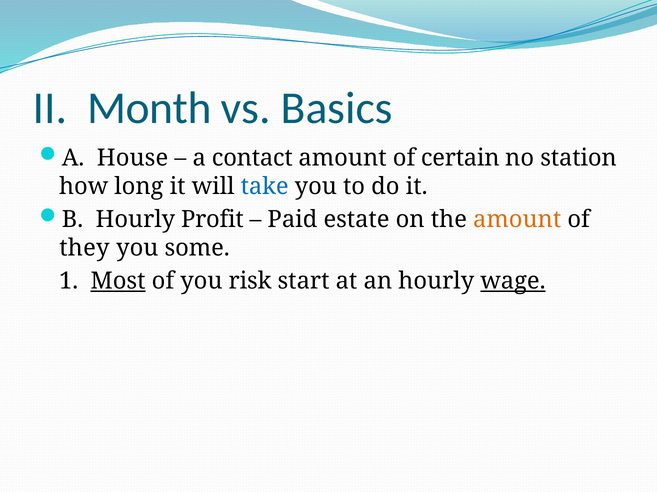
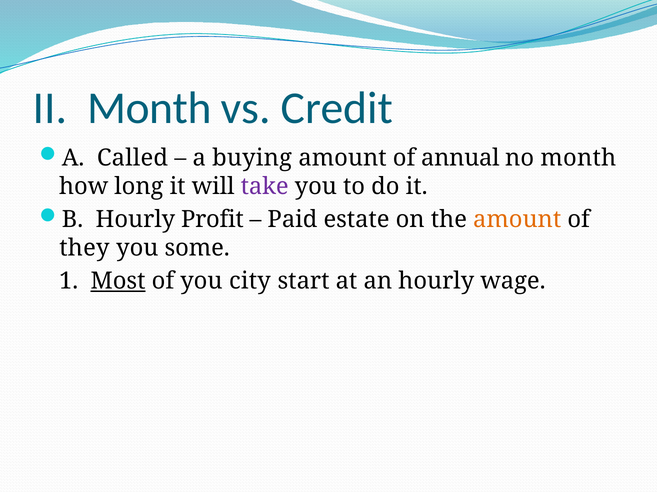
Basics: Basics -> Credit
House: House -> Called
contact: contact -> buying
certain: certain -> annual
no station: station -> month
take colour: blue -> purple
risk: risk -> city
wage underline: present -> none
